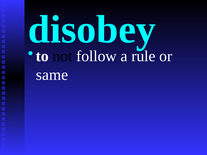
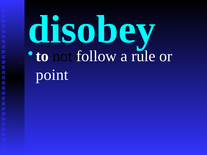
same: same -> point
